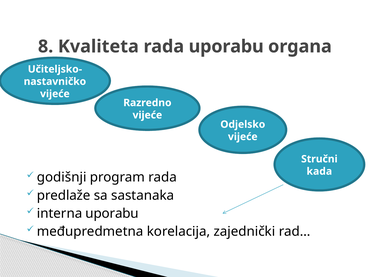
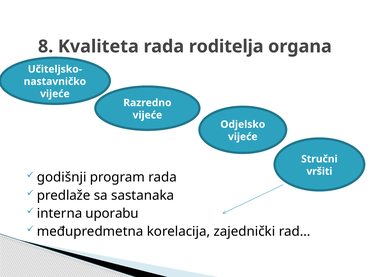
rada uporabu: uporabu -> roditelja
kada: kada -> vršiti
